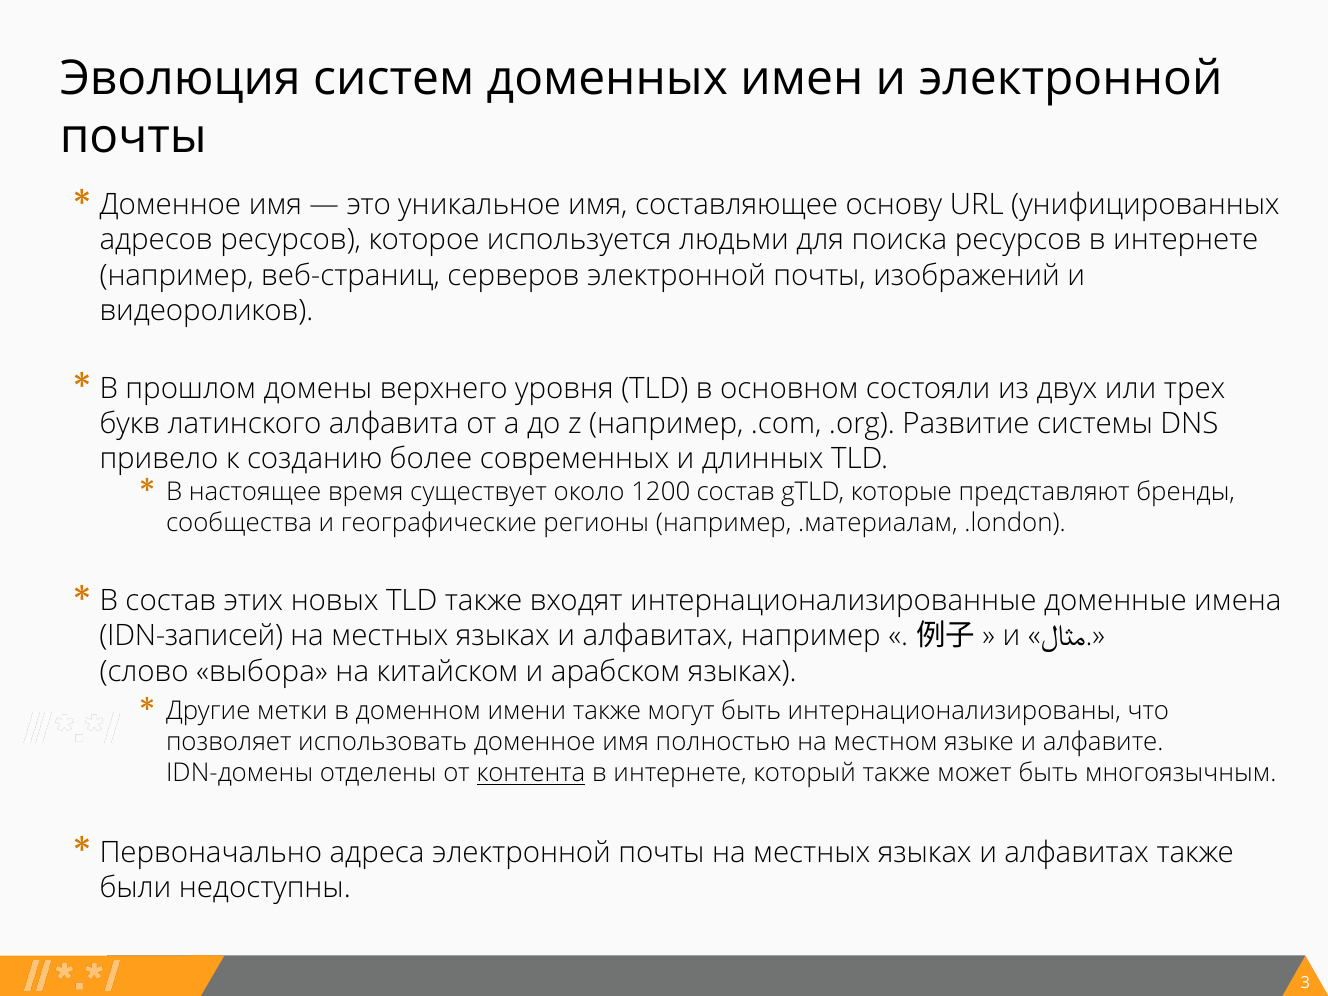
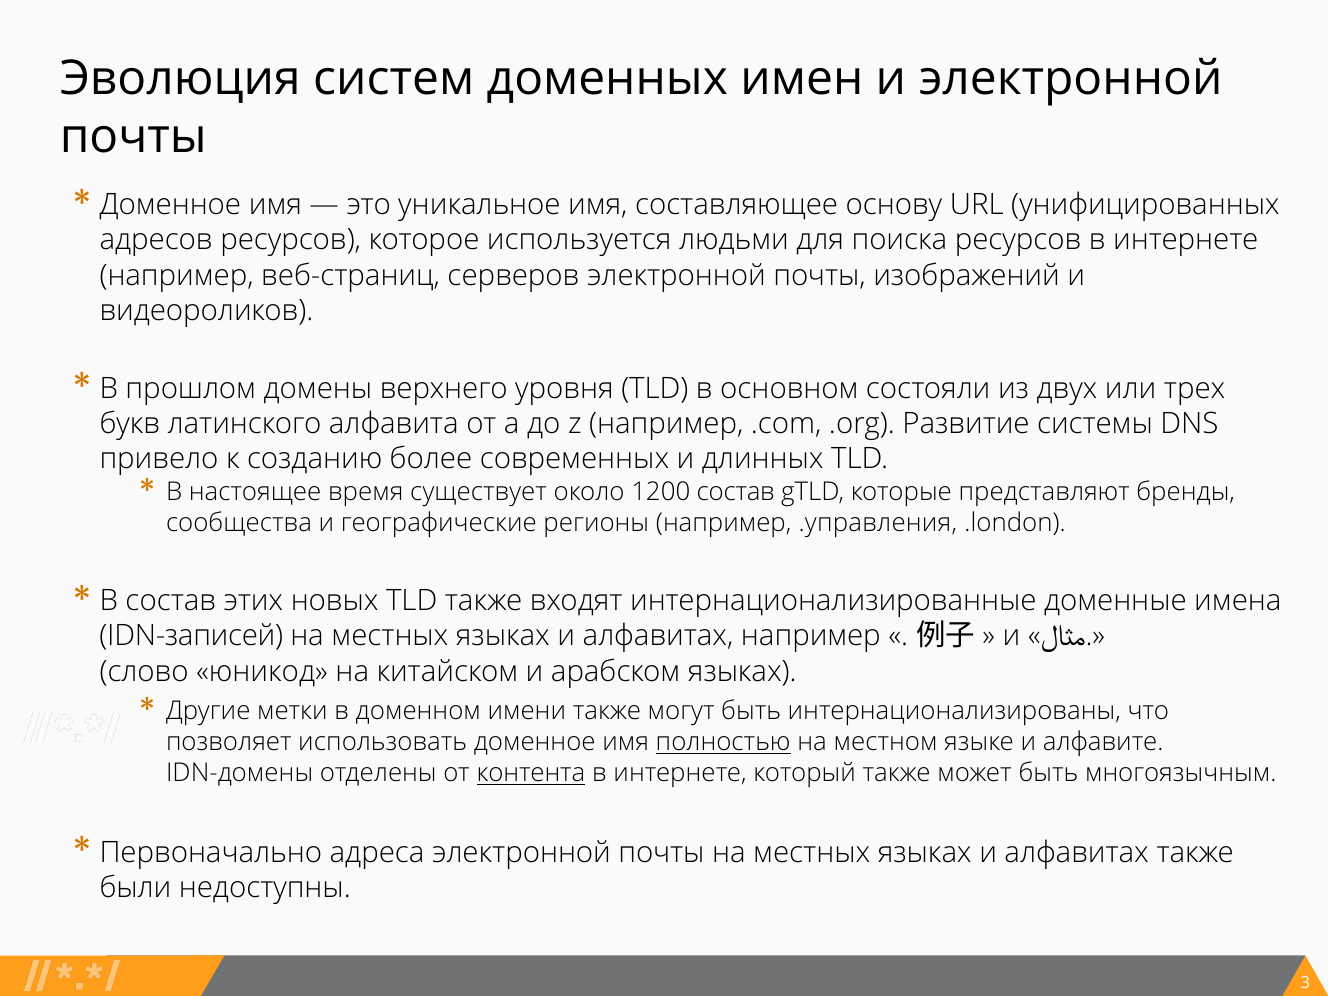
.материалам: .материалам -> .управления
выбора: выбора -> юникод
полностью underline: none -> present
